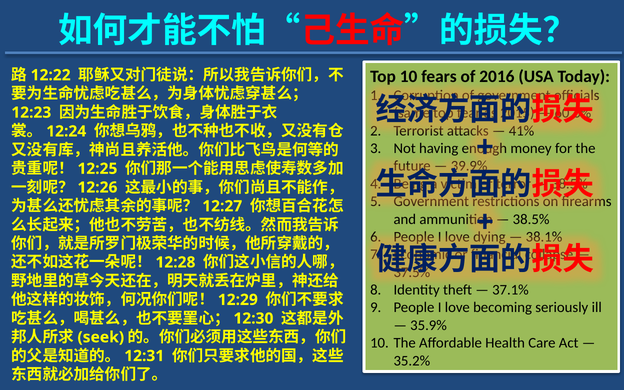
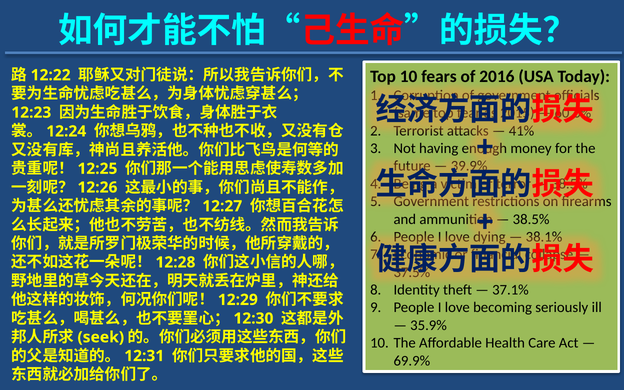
35.2%: 35.2% -> 69.9%
